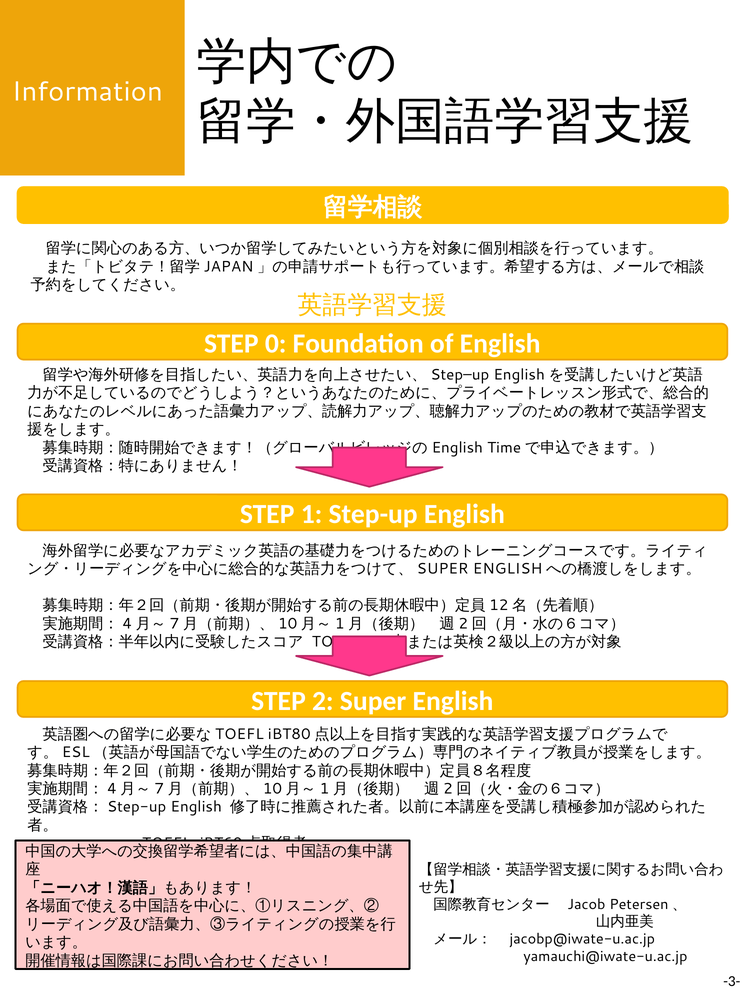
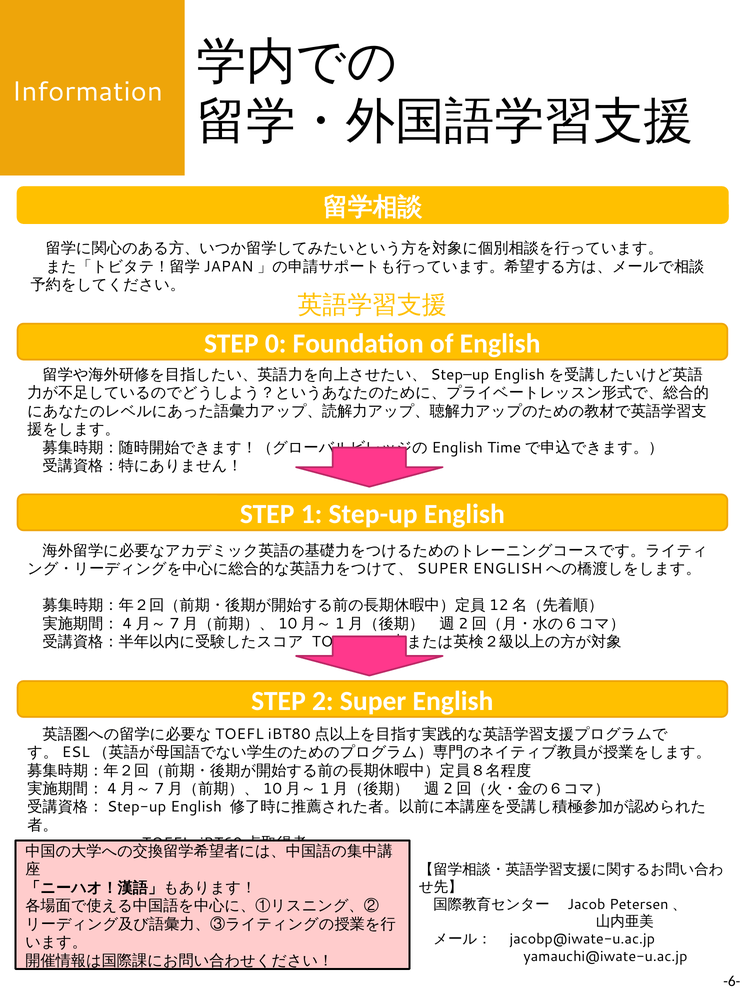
-3-: -3- -> -6-
